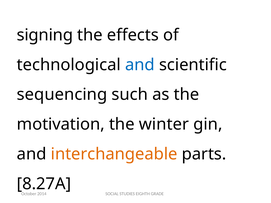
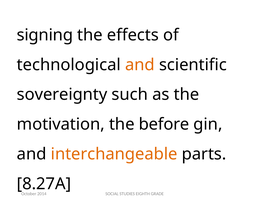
and at (140, 65) colour: blue -> orange
sequencing: sequencing -> sovereignty
winter: winter -> before
